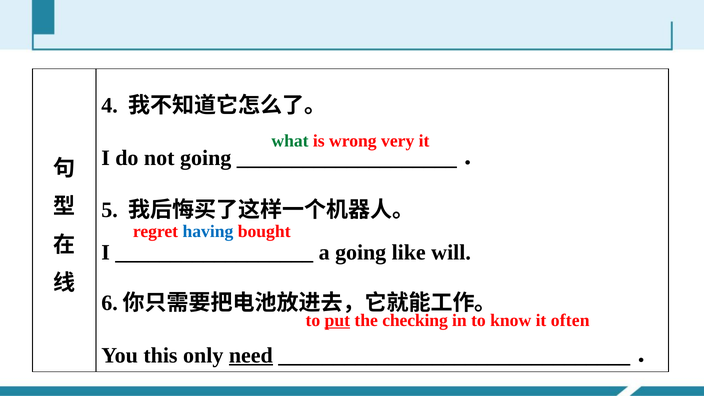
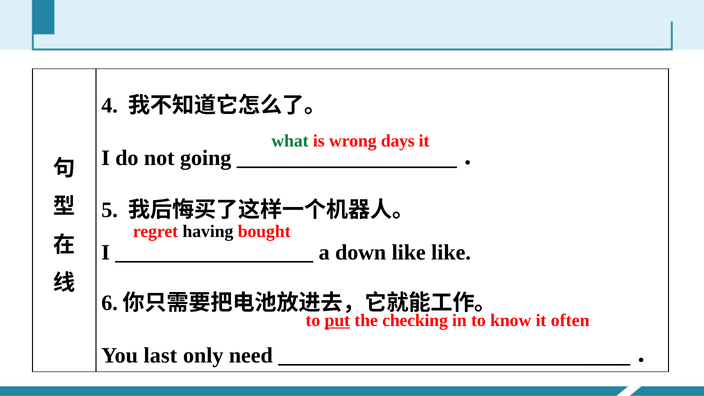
very: very -> days
having colour: blue -> black
a going: going -> down
like will: will -> like
this: this -> last
need underline: present -> none
